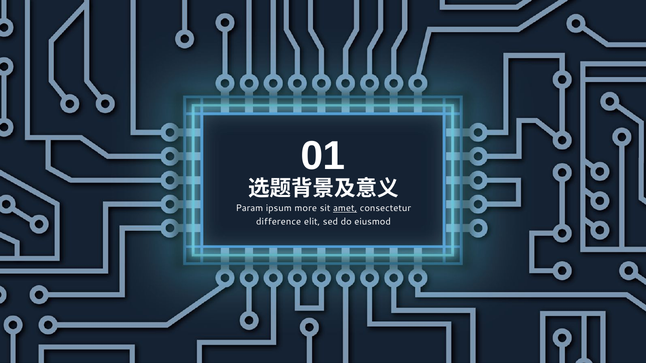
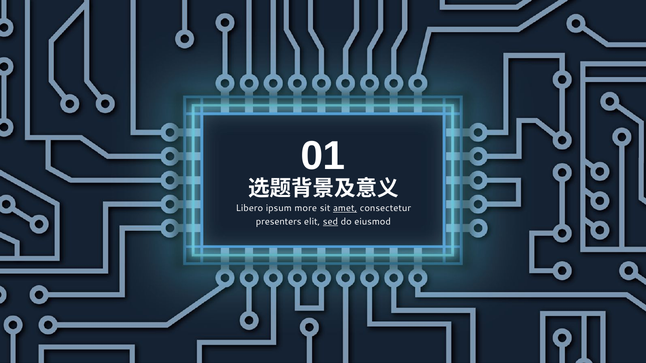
Param: Param -> Libero
difference: difference -> presenters
sed underline: none -> present
